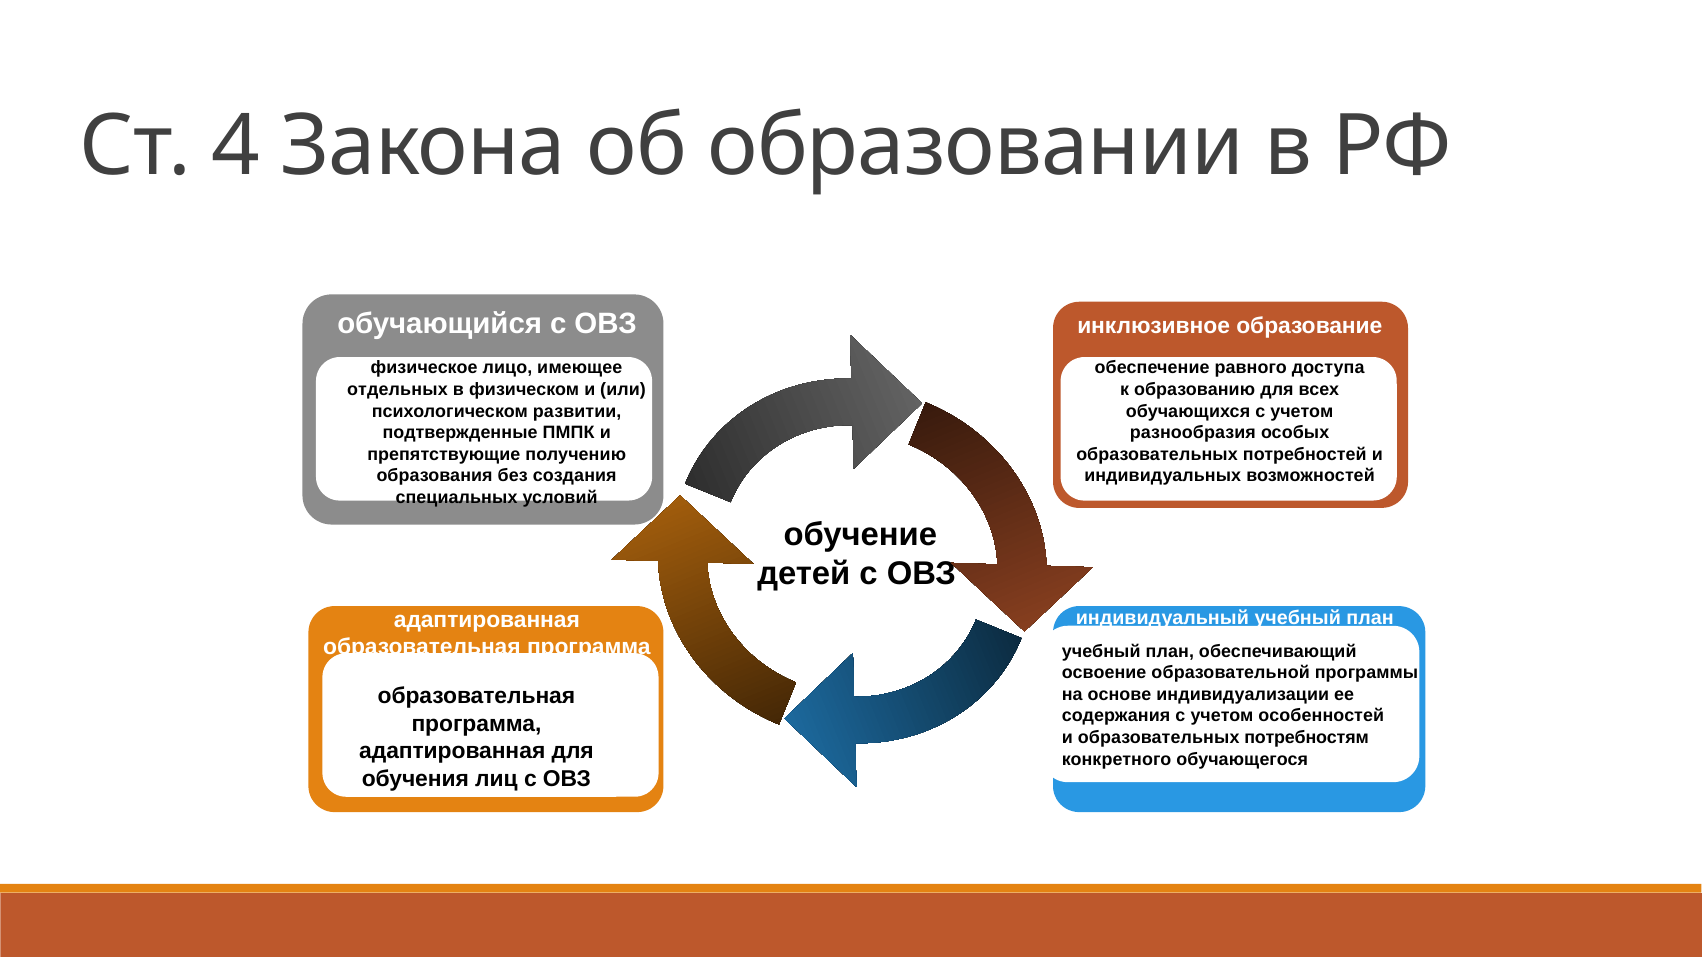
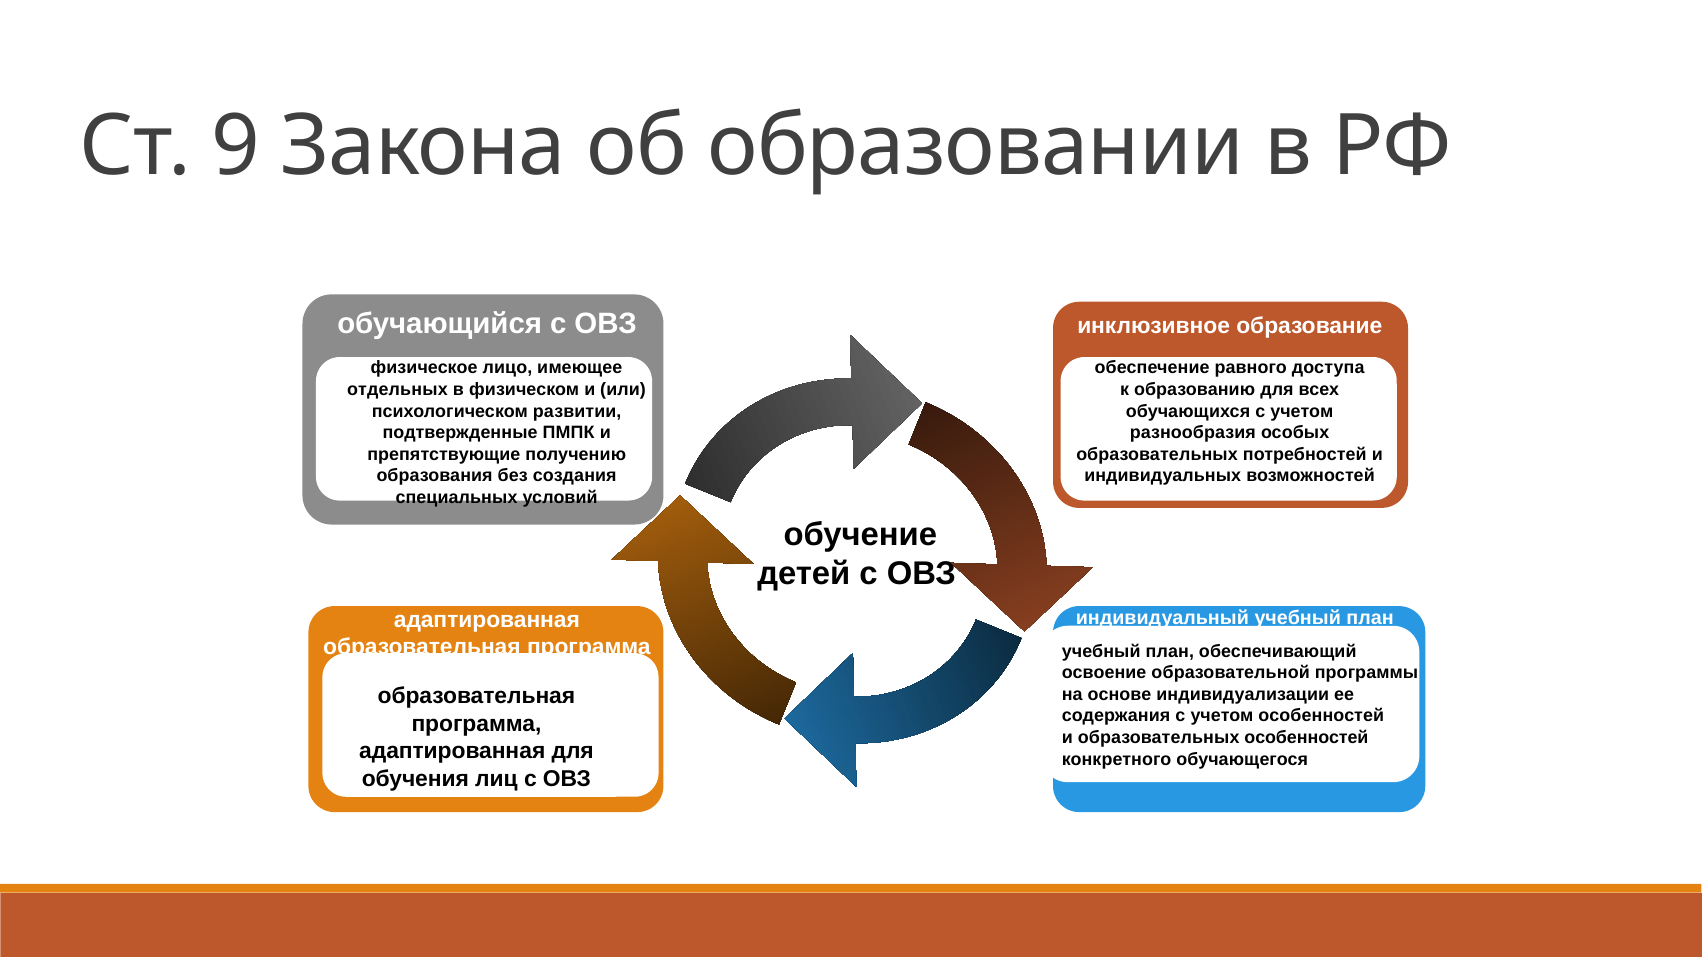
4: 4 -> 9
потребностям at (1307, 738): потребностям -> особенностей
